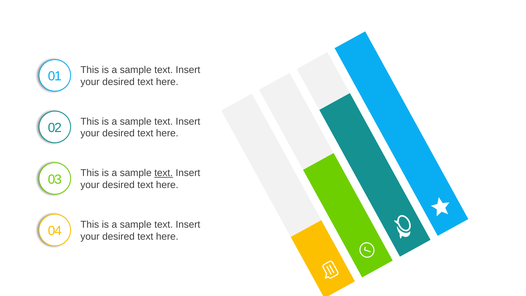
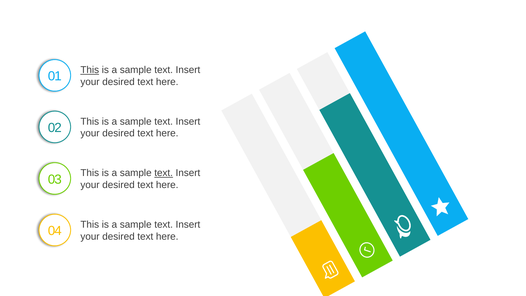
This at (90, 70) underline: none -> present
